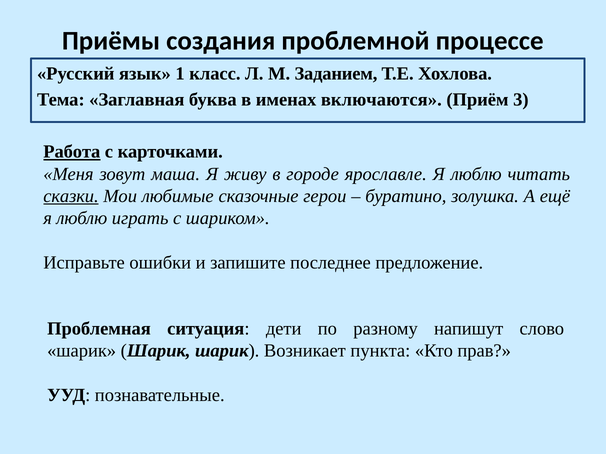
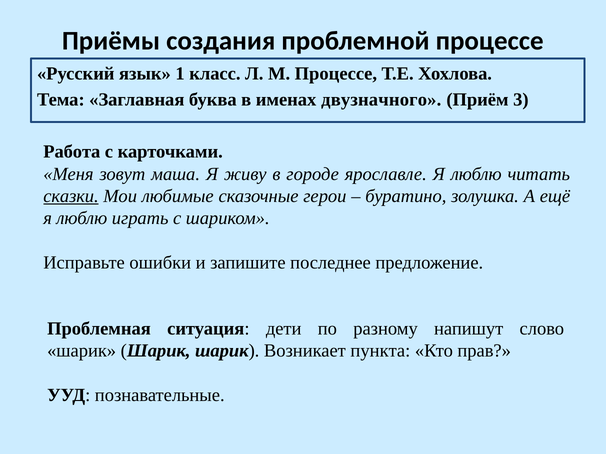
М Заданием: Заданием -> Процессе
включаются: включаются -> двузначного
Работа underline: present -> none
